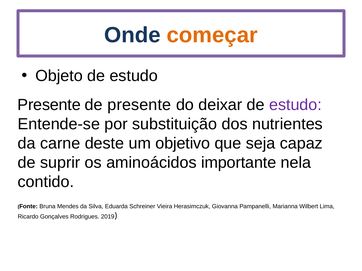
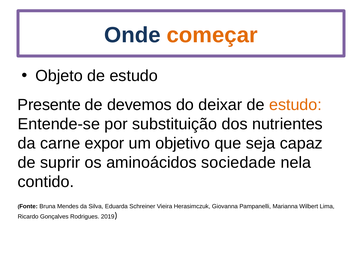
de presente: presente -> devemos
estudo at (295, 105) colour: purple -> orange
deste: deste -> expor
importante: importante -> sociedade
